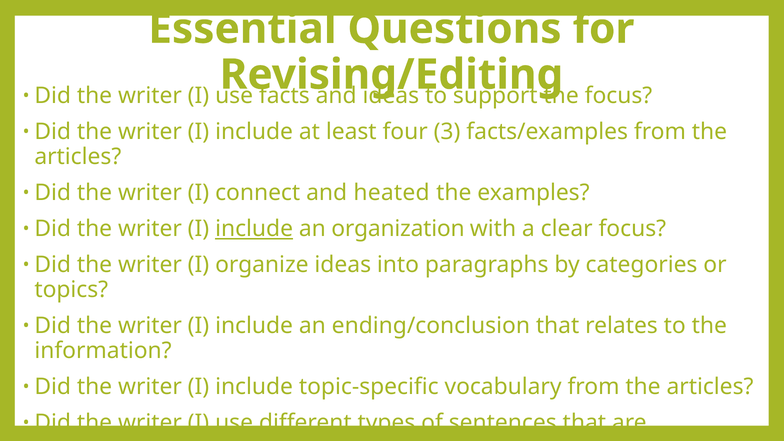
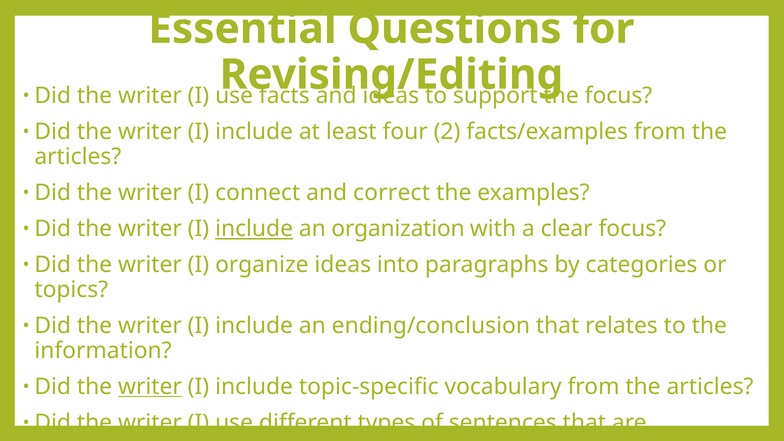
3: 3 -> 2
and heated: heated -> correct
writer at (150, 387) underline: none -> present
